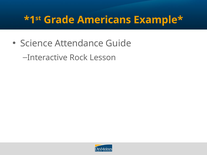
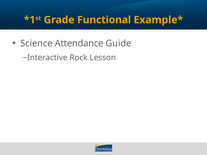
Americans: Americans -> Functional
